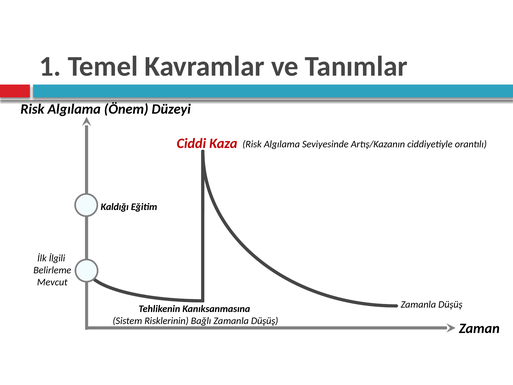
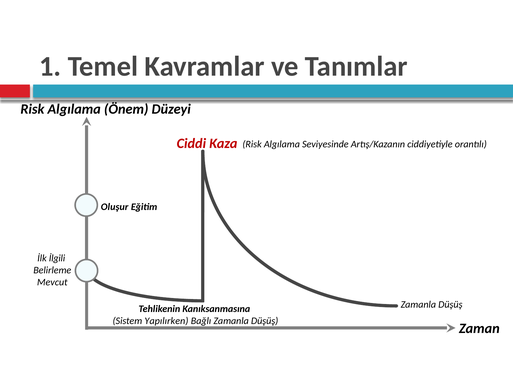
Kaldığı: Kaldığı -> Oluşur
Risklerinin: Risklerinin -> Yapılırken
